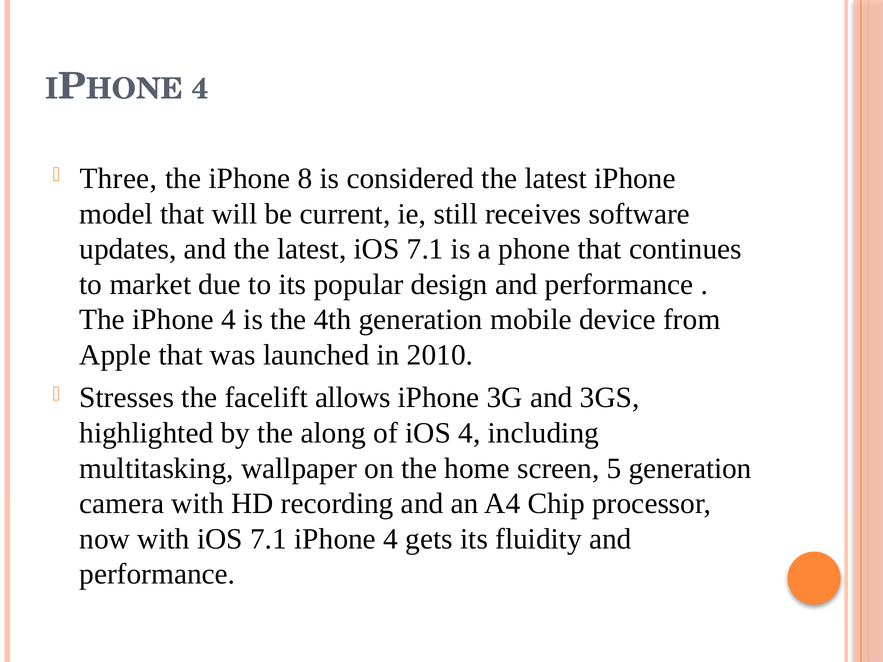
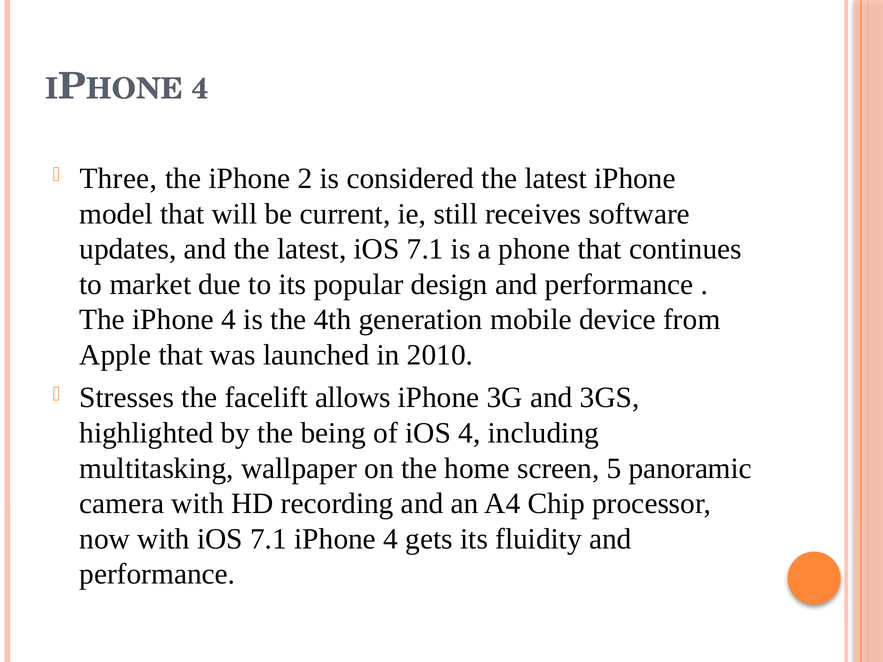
8: 8 -> 2
along: along -> being
5 generation: generation -> panoramic
